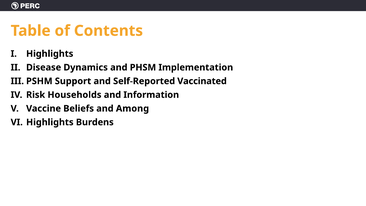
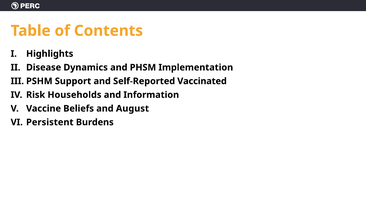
Among: Among -> August
Highlights at (50, 122): Highlights -> Persistent
